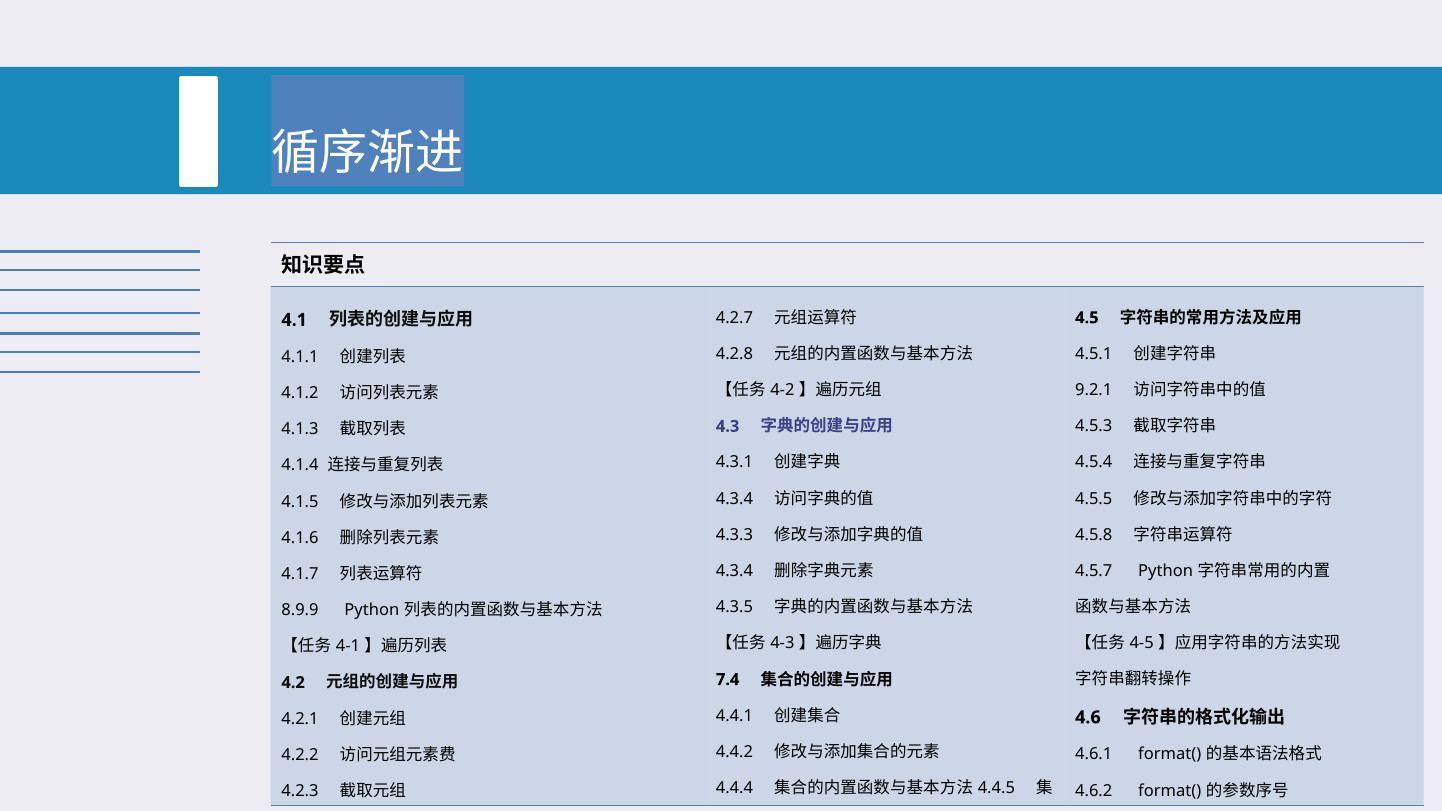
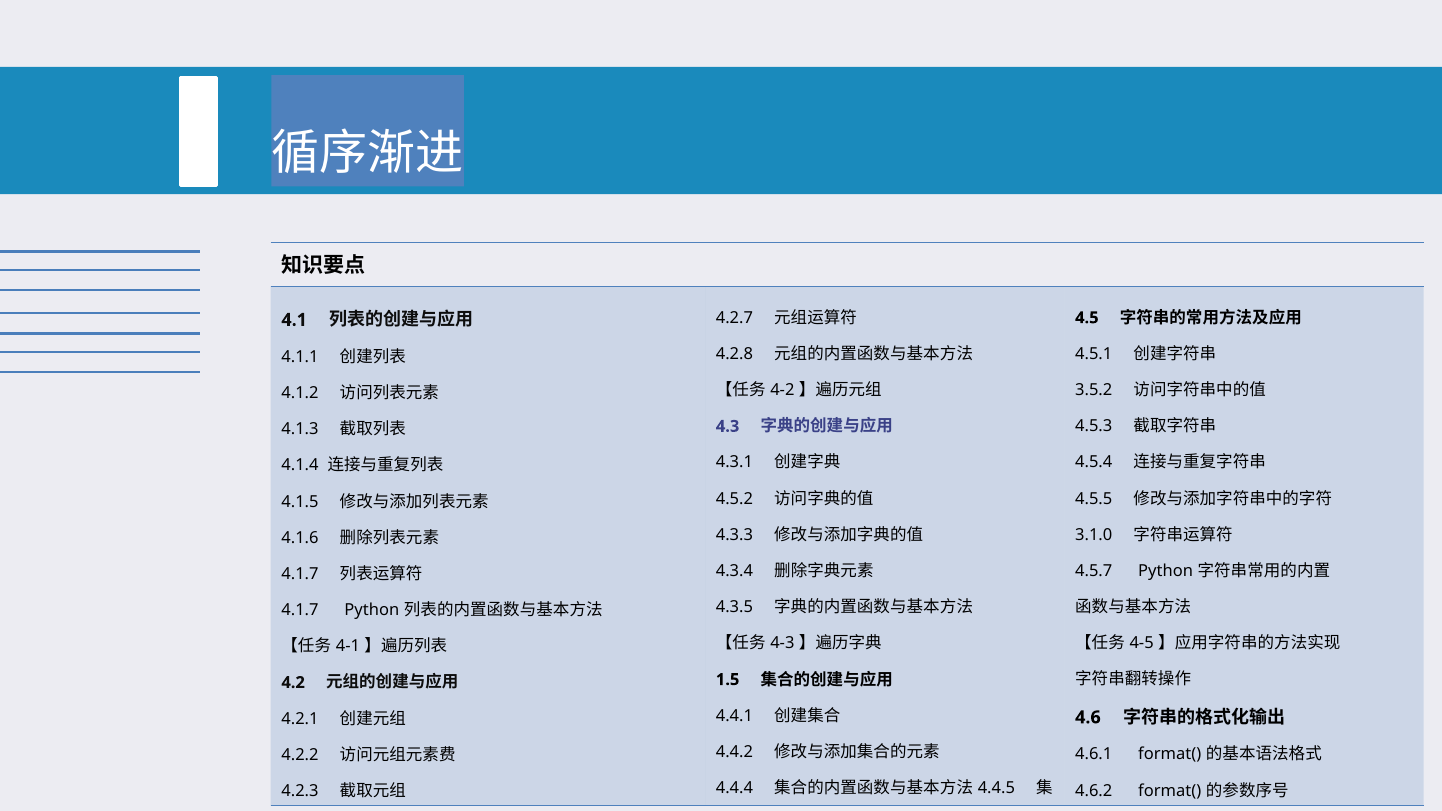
9.2.1: 9.2.1 -> 3.5.2
4.3.4 at (734, 499): 4.3.4 -> 4.5.2
4.5.8: 4.5.8 -> 3.1.0
8.9.9 at (300, 610): 8.9.9 -> 4.1.7
7.4: 7.4 -> 1.5
